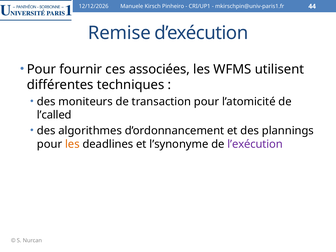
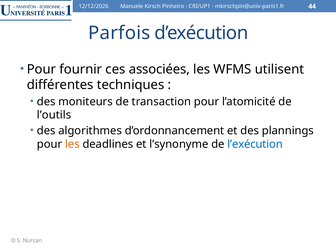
Remise: Remise -> Parfois
l’called: l’called -> l’outils
l’exécution colour: purple -> blue
